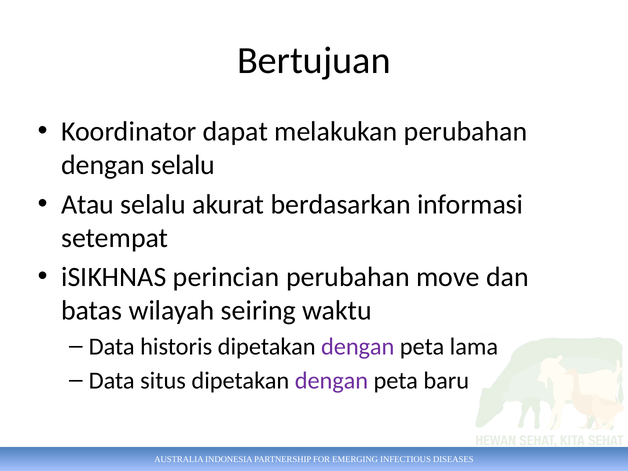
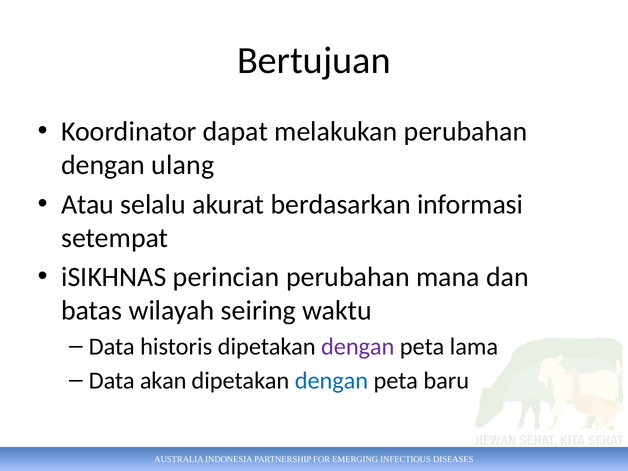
dengan selalu: selalu -> ulang
move: move -> mana
situs: situs -> akan
dengan at (331, 381) colour: purple -> blue
